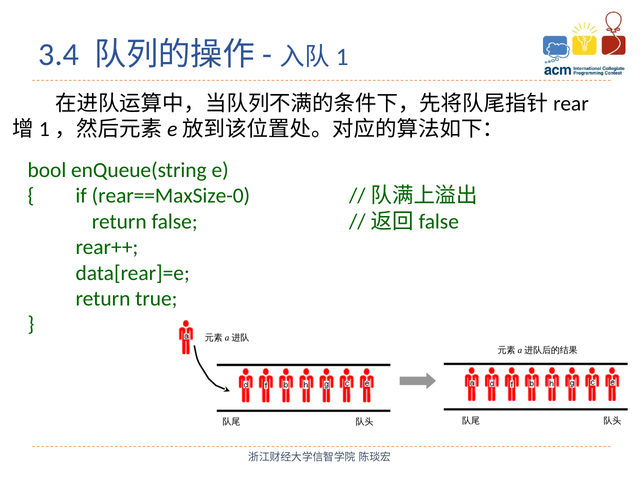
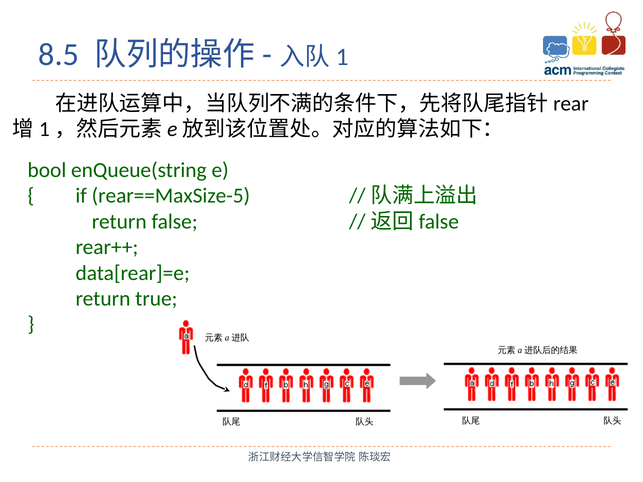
3.4: 3.4 -> 8.5
rear==MaxSize-0: rear==MaxSize-0 -> rear==MaxSize-5
